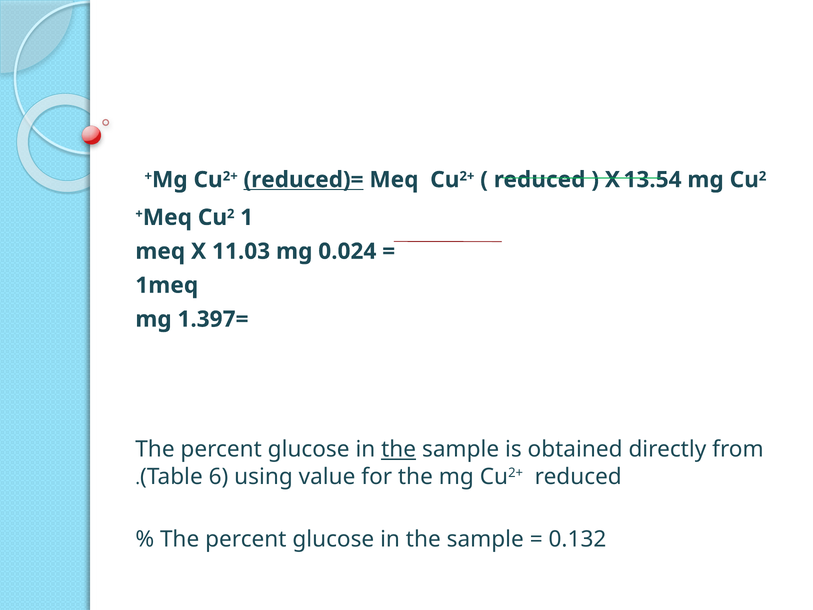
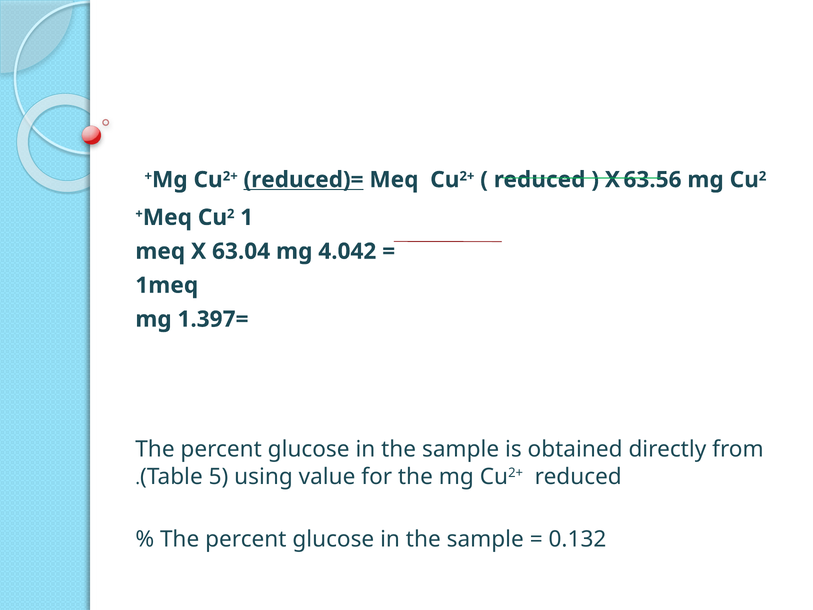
13.54: 13.54 -> 63.56
11.03: 11.03 -> 63.04
0.024: 0.024 -> 4.042
the at (399, 449) underline: present -> none
6: 6 -> 5
